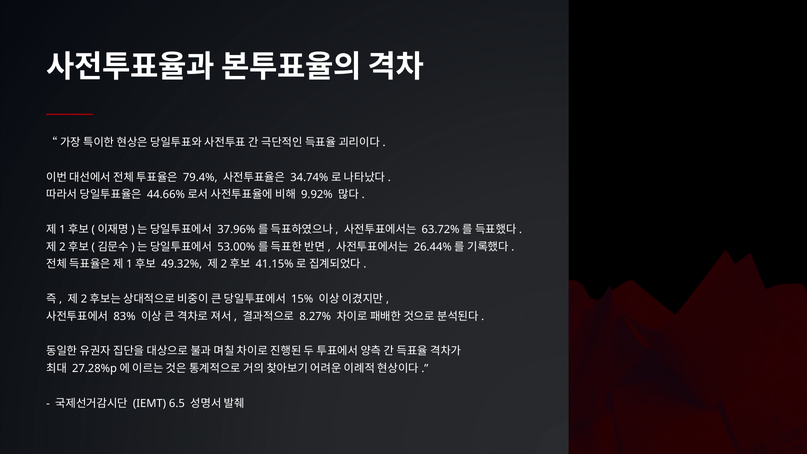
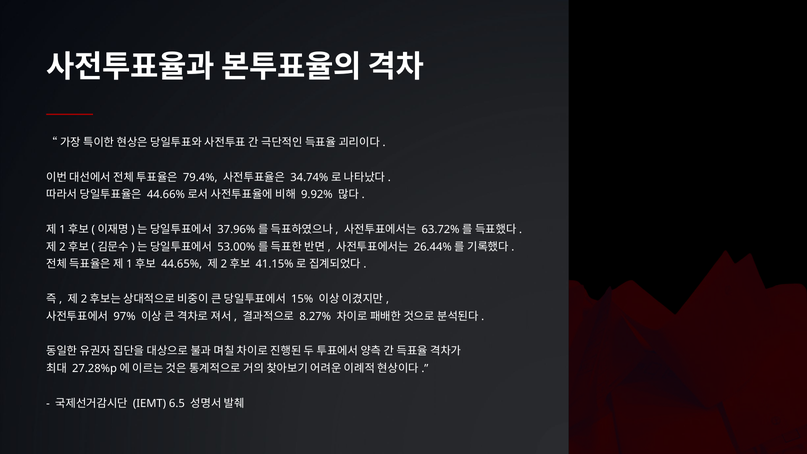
49.32%: 49.32% -> 44.65%
83%: 83% -> 97%
